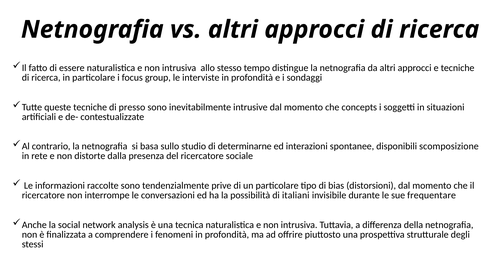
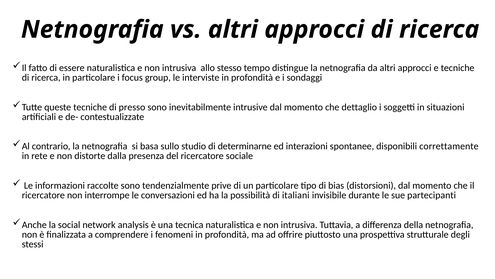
concepts: concepts -> dettaglio
scomposizione: scomposizione -> correttamente
frequentare: frequentare -> partecipanti
